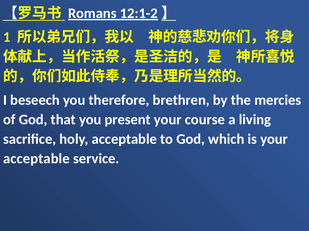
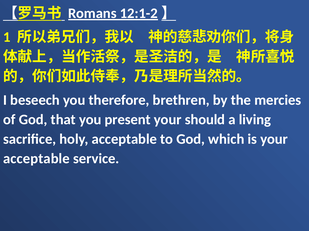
course: course -> should
